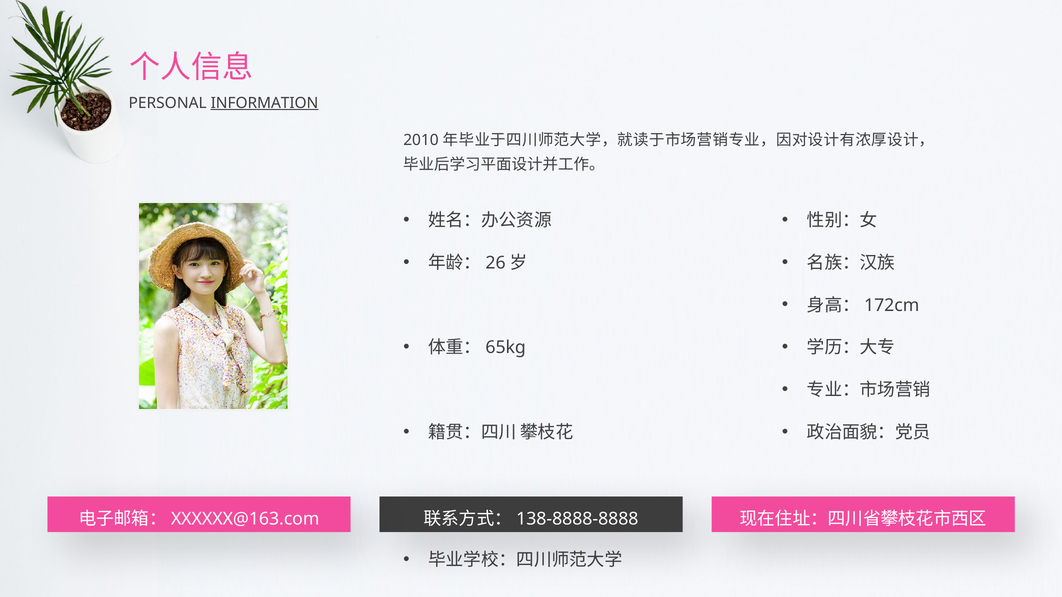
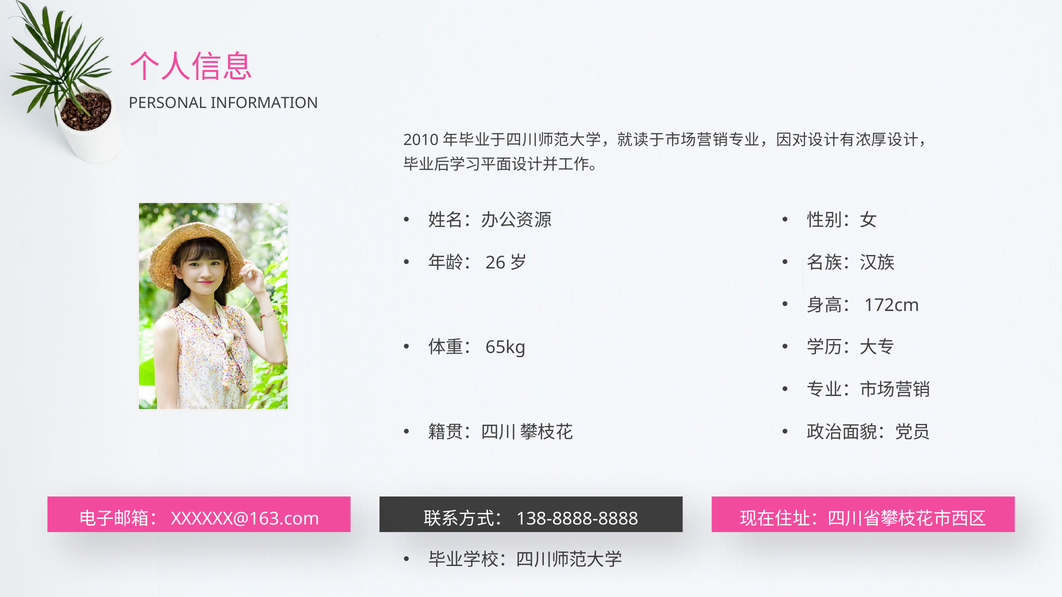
INFORMATION underline: present -> none
